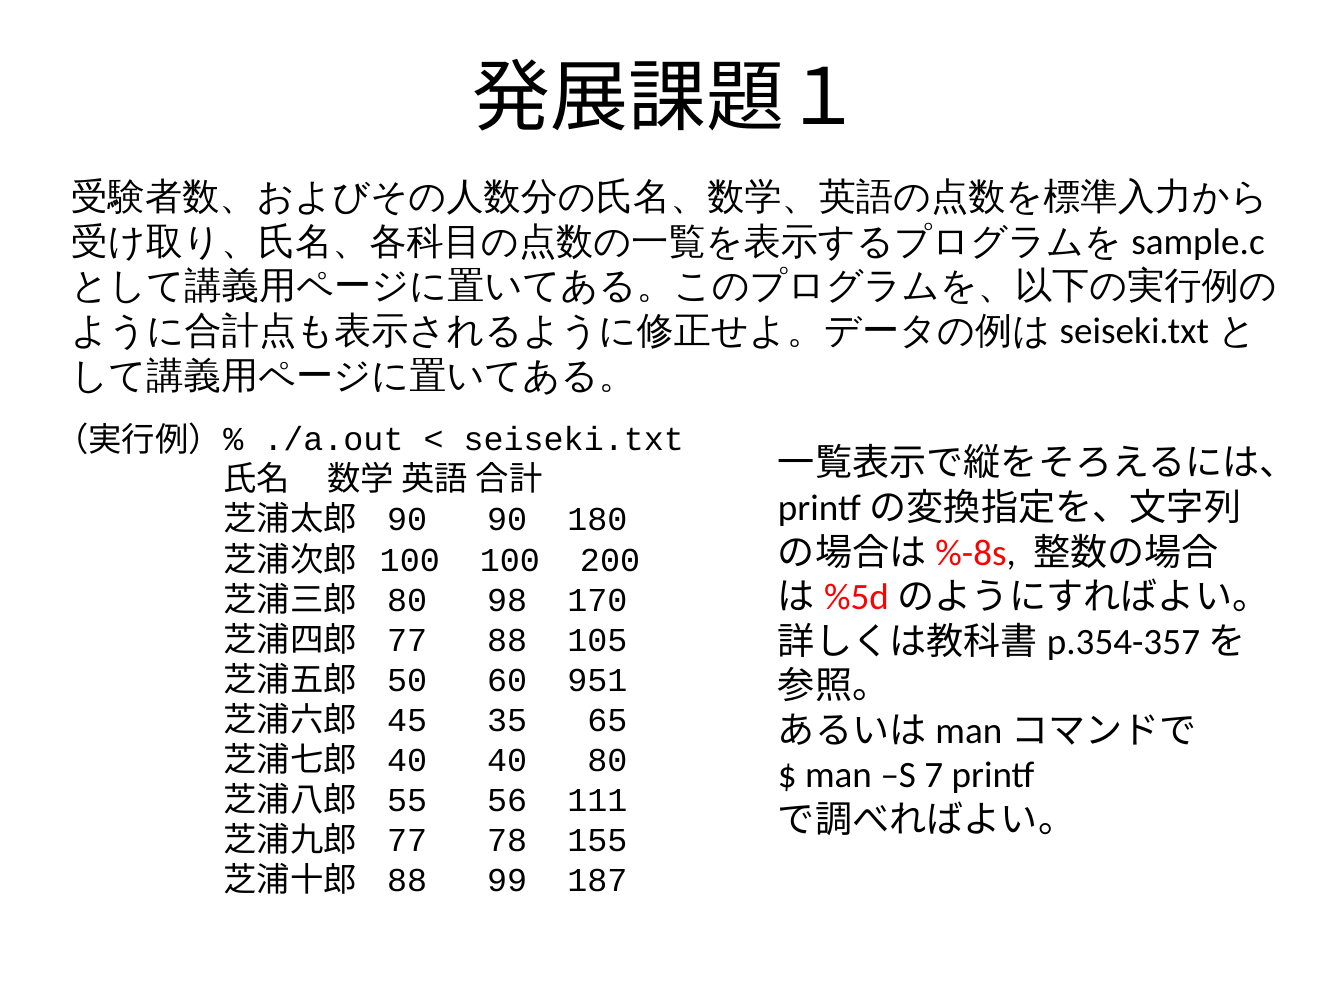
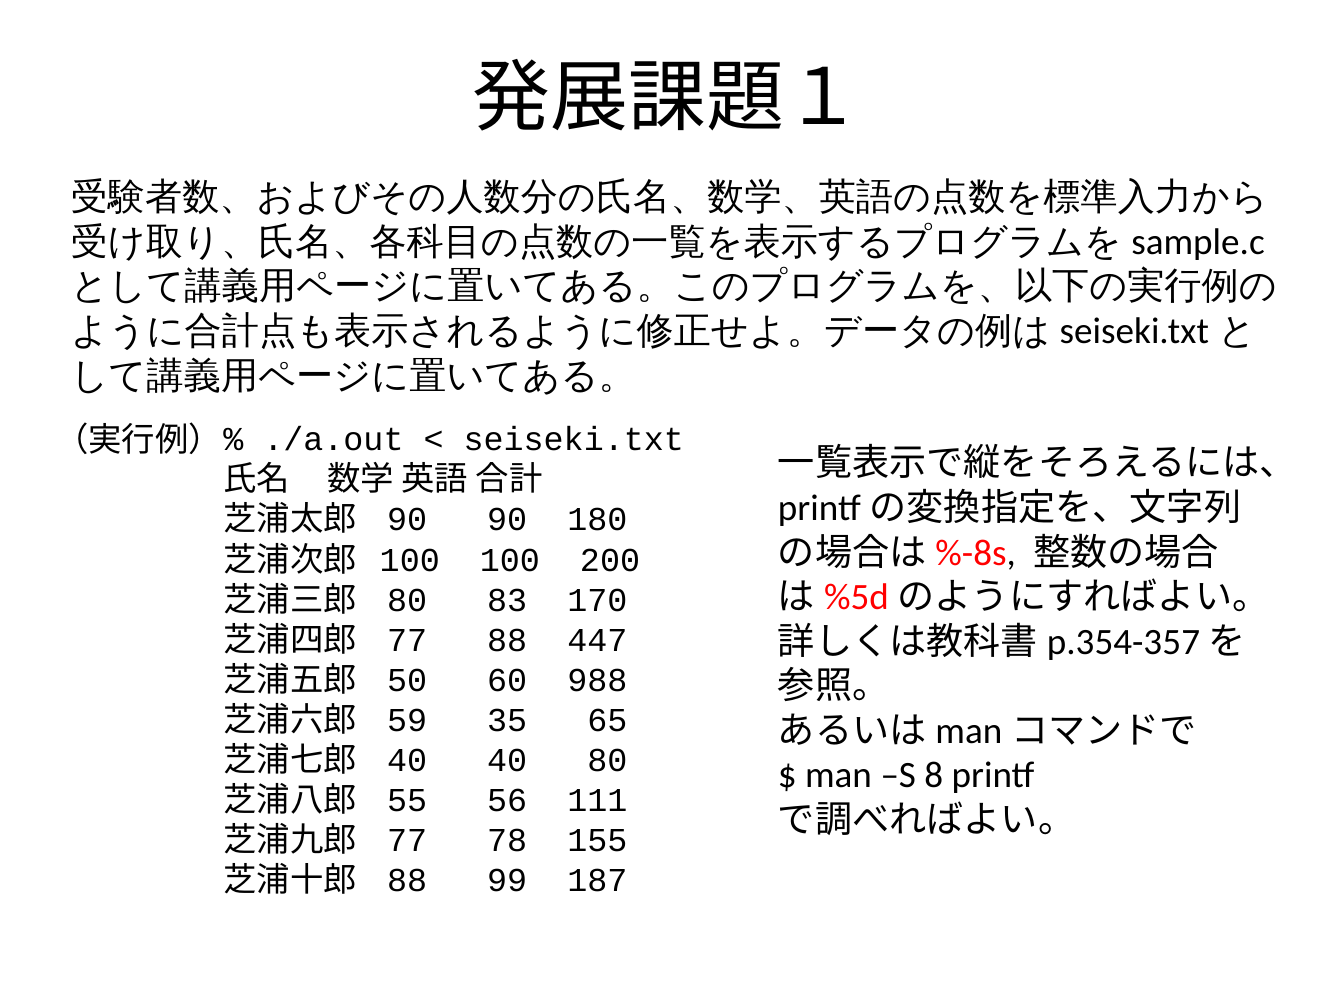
98: 98 -> 83
105: 105 -> 447
951: 951 -> 988
45: 45 -> 59
7: 7 -> 8
